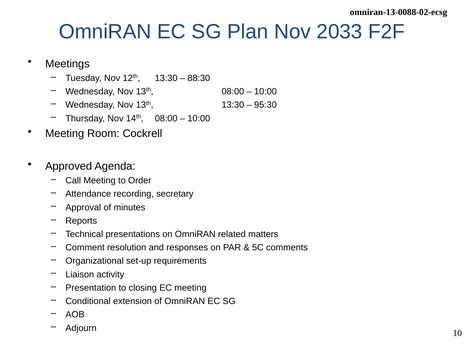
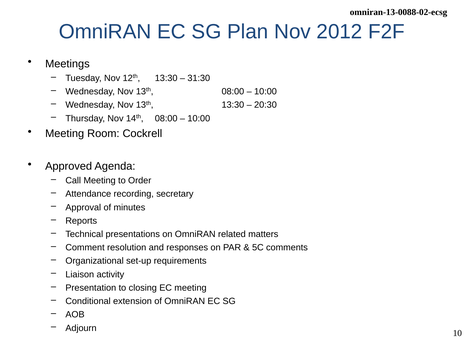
2033: 2033 -> 2012
88:30: 88:30 -> 31:30
95:30: 95:30 -> 20:30
